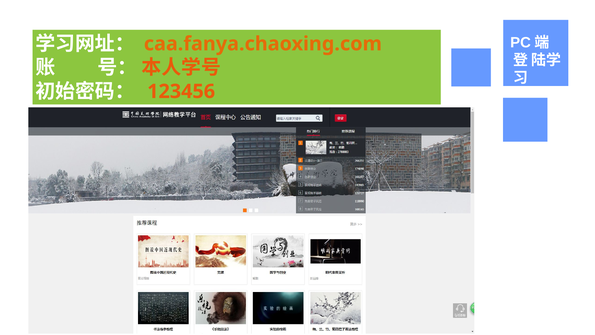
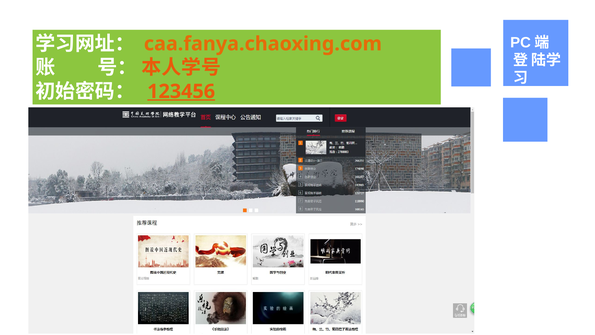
123456 underline: none -> present
